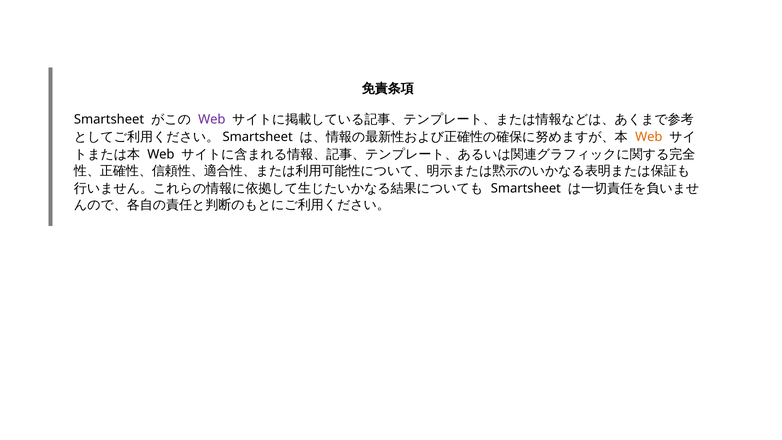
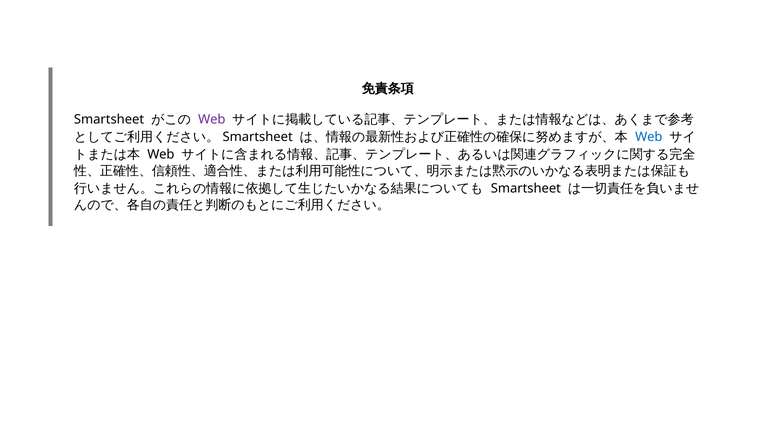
Web at (649, 137) colour: orange -> blue
